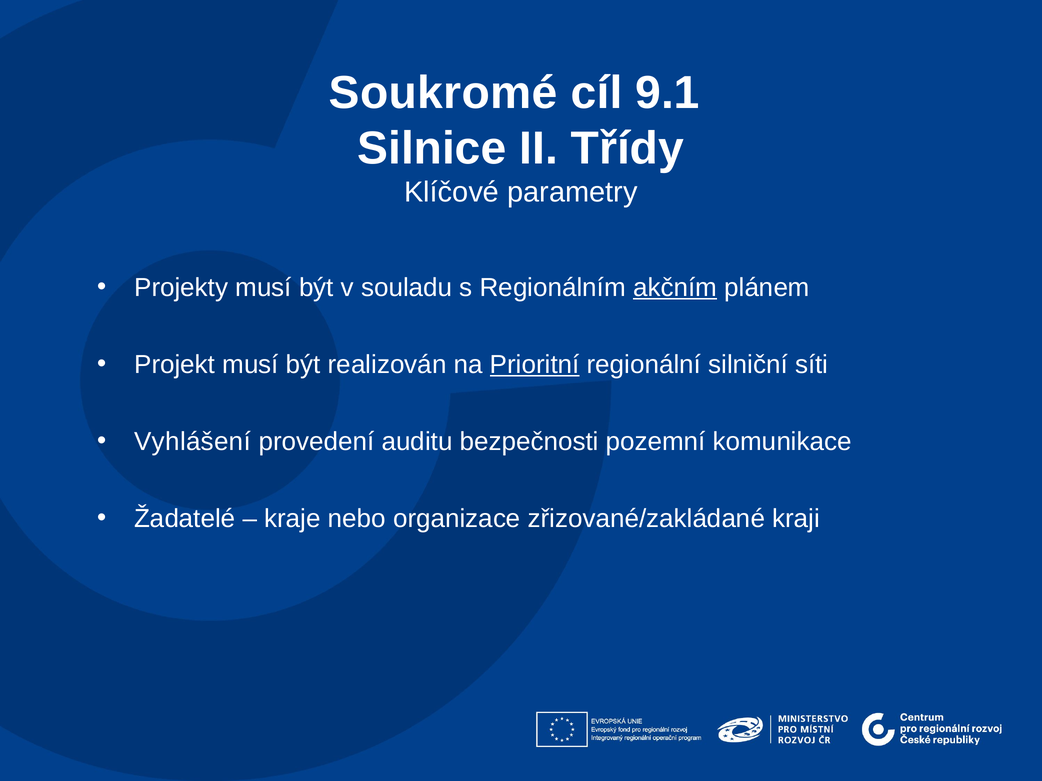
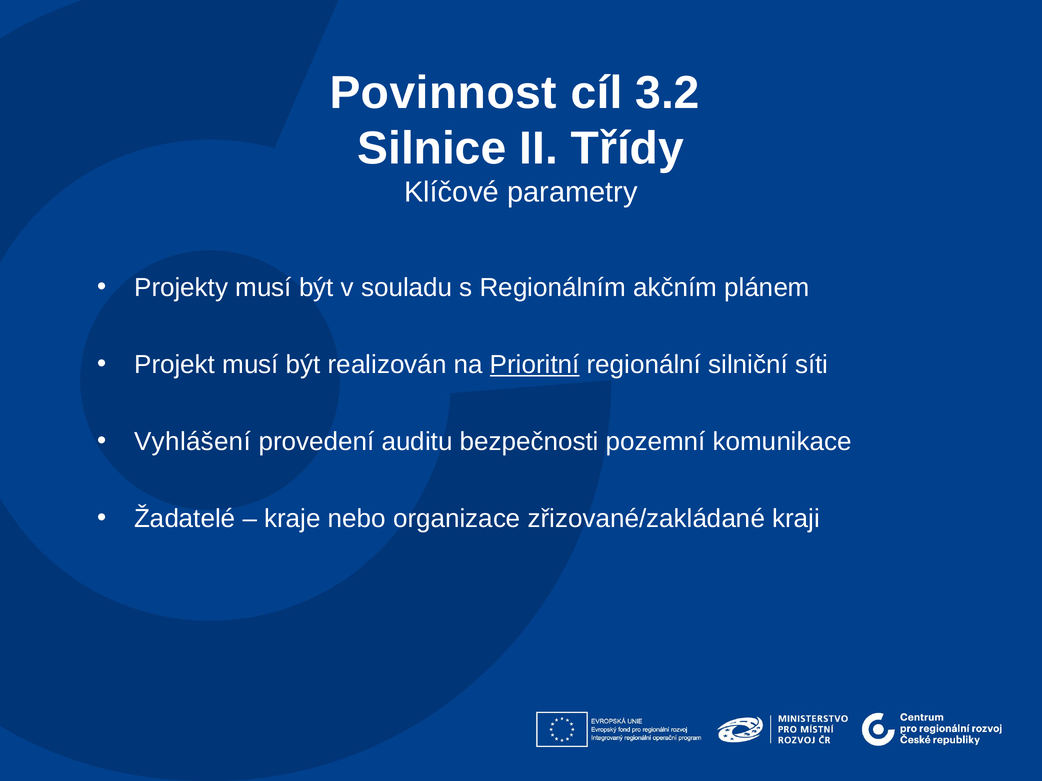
Soukromé: Soukromé -> Povinnost
9.1: 9.1 -> 3.2
akčním underline: present -> none
